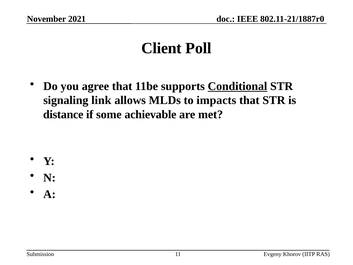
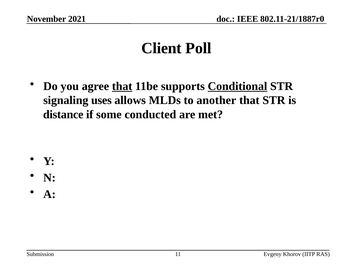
that at (122, 86) underline: none -> present
link: link -> uses
impacts: impacts -> another
achievable: achievable -> conducted
